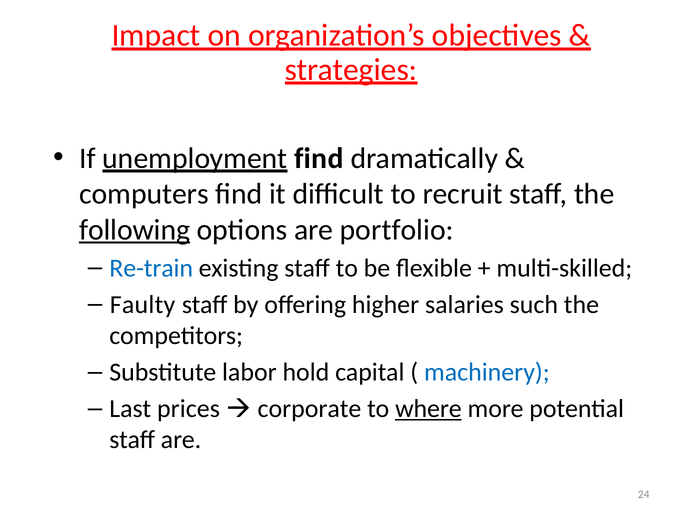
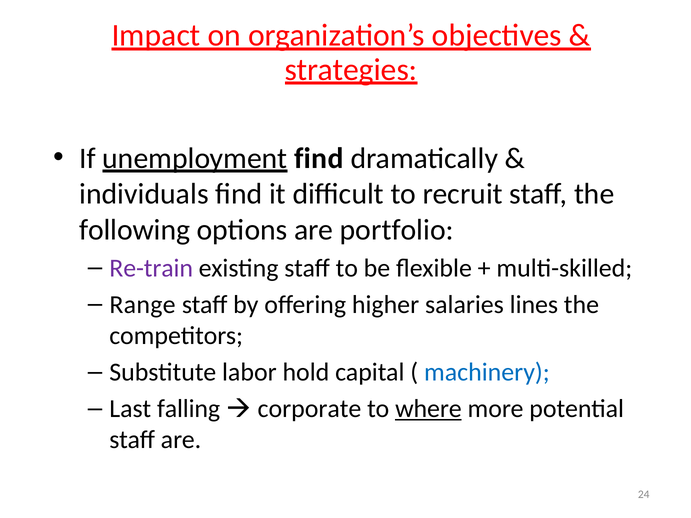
computers: computers -> individuals
following underline: present -> none
Re-train colour: blue -> purple
Faulty: Faulty -> Range
such: such -> lines
prices: prices -> falling
